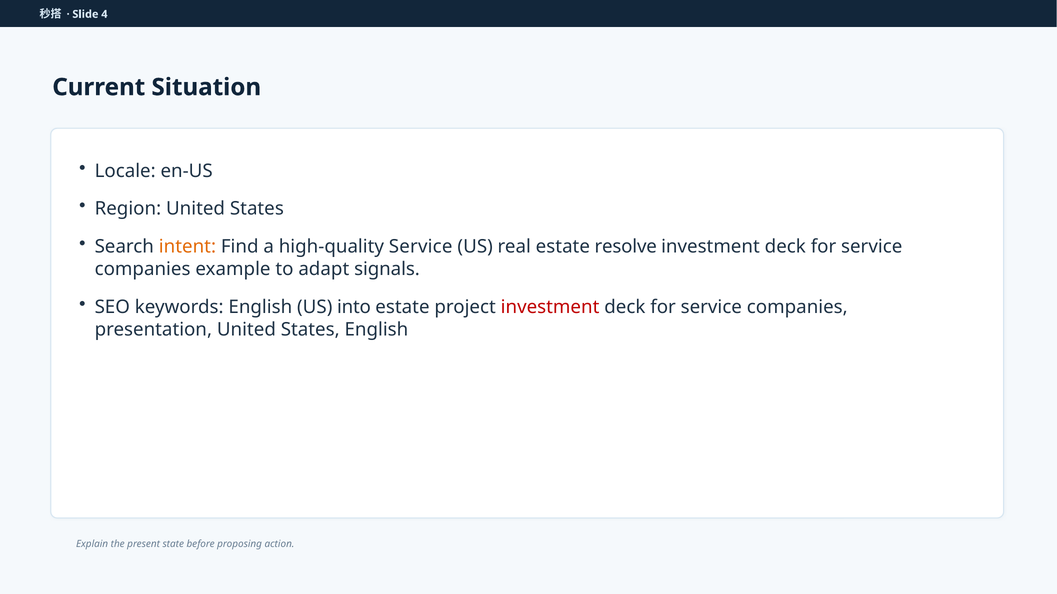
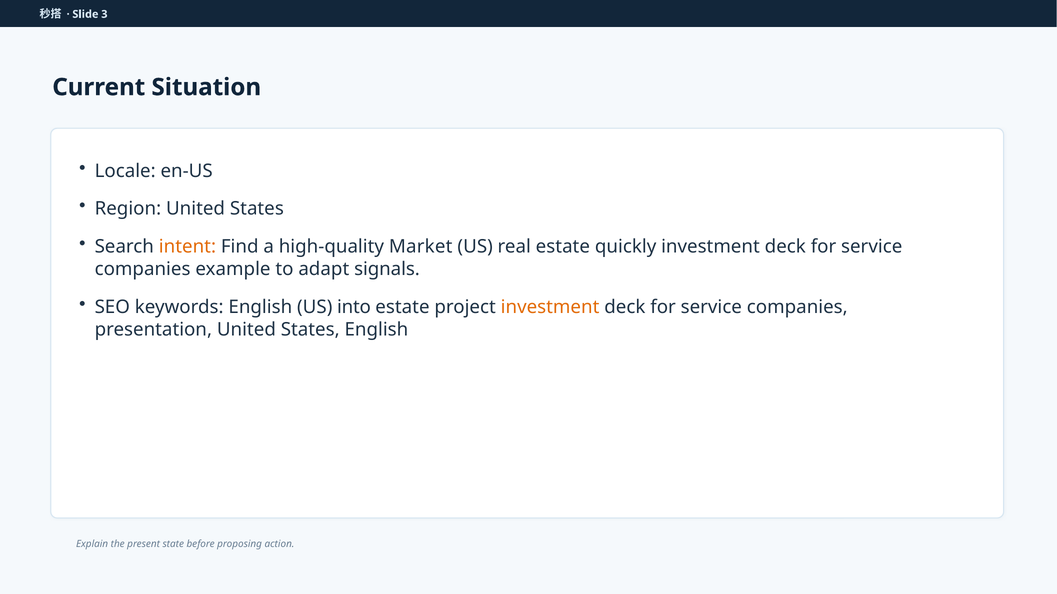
4: 4 -> 3
high-quality Service: Service -> Market
resolve: resolve -> quickly
investment at (550, 307) colour: red -> orange
